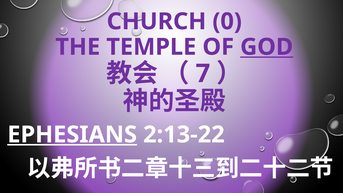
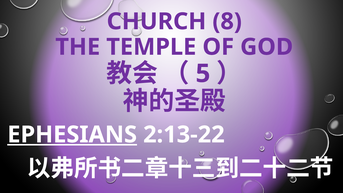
0: 0 -> 8
GOD underline: present -> none
7: 7 -> 5
